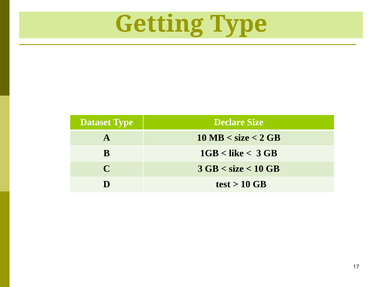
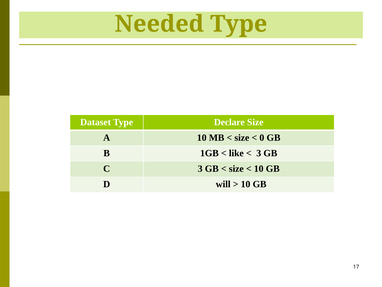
Getting: Getting -> Needed
2: 2 -> 0
test: test -> will
